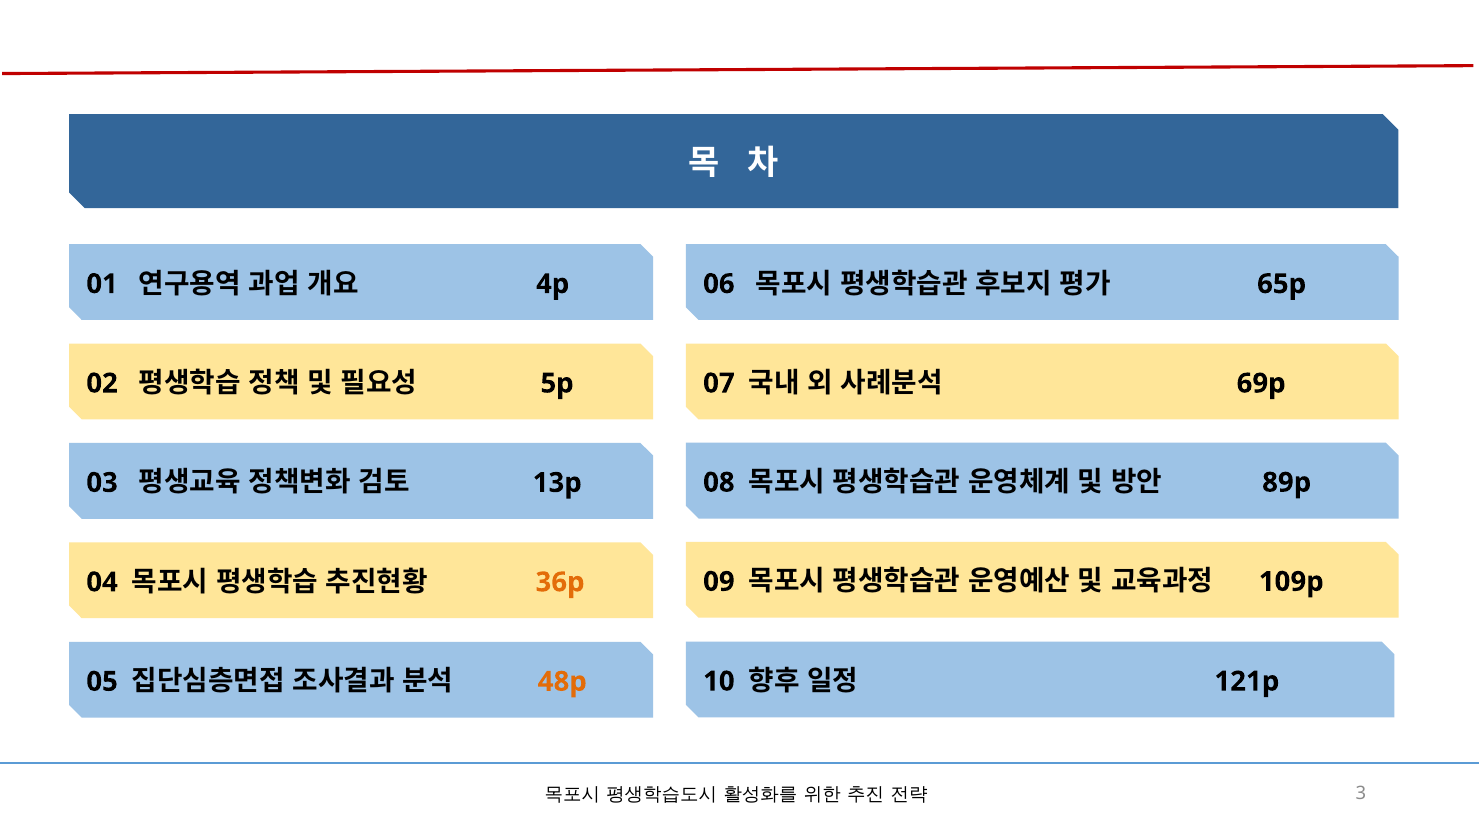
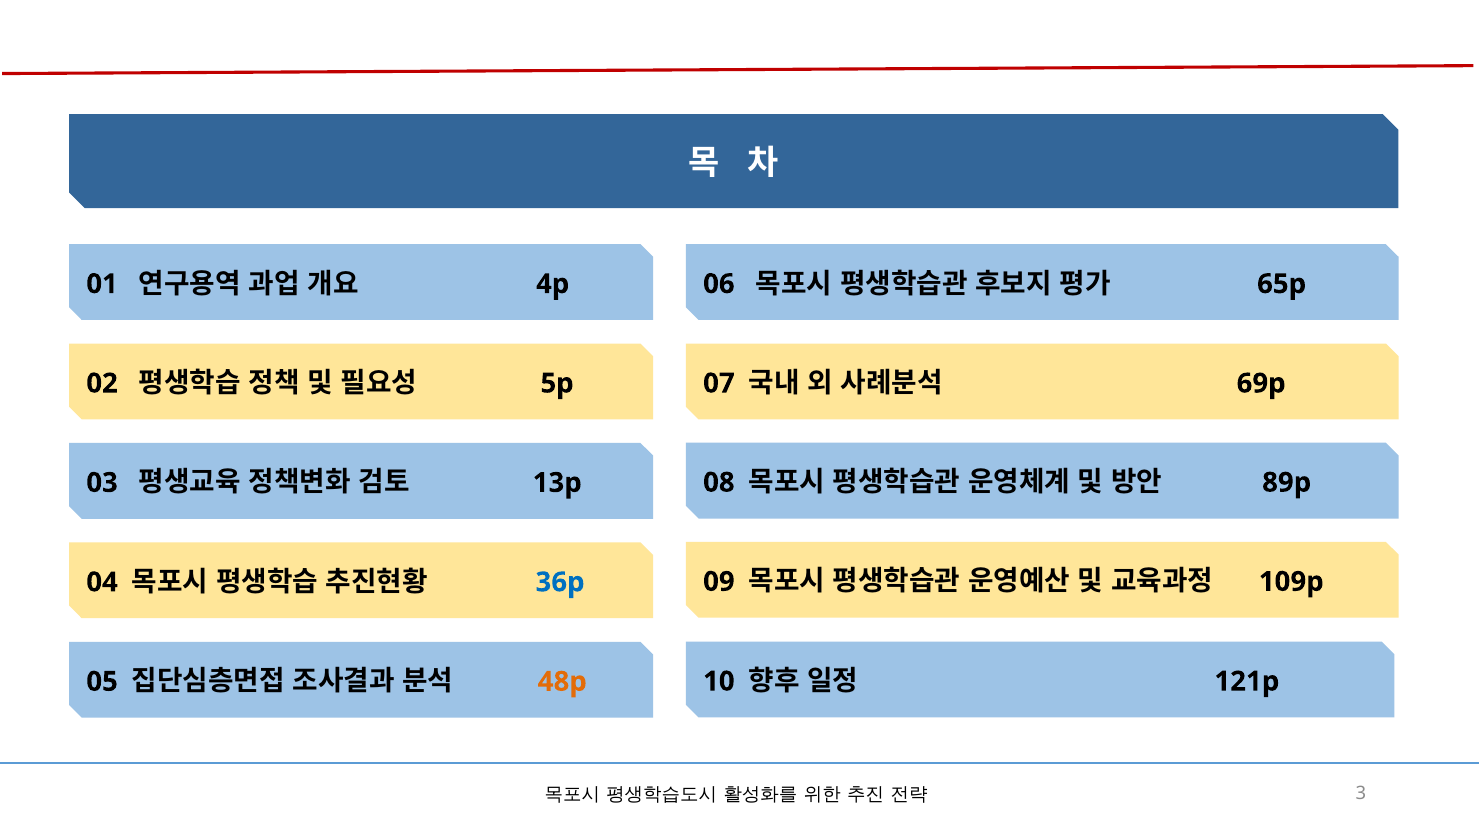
36p colour: orange -> blue
